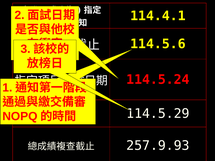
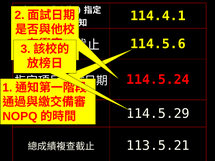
257.9.93: 257.9.93 -> 113.5.21
